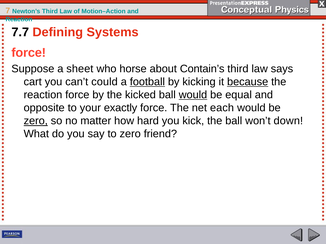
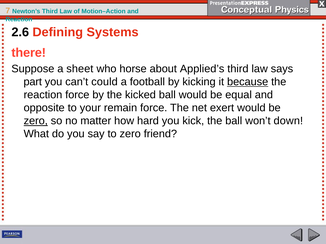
7.7: 7.7 -> 2.6
force at (29, 53): force -> there
Contain’s: Contain’s -> Applied’s
cart: cart -> part
football underline: present -> none
would at (193, 95) underline: present -> none
exactly: exactly -> remain
each: each -> exert
